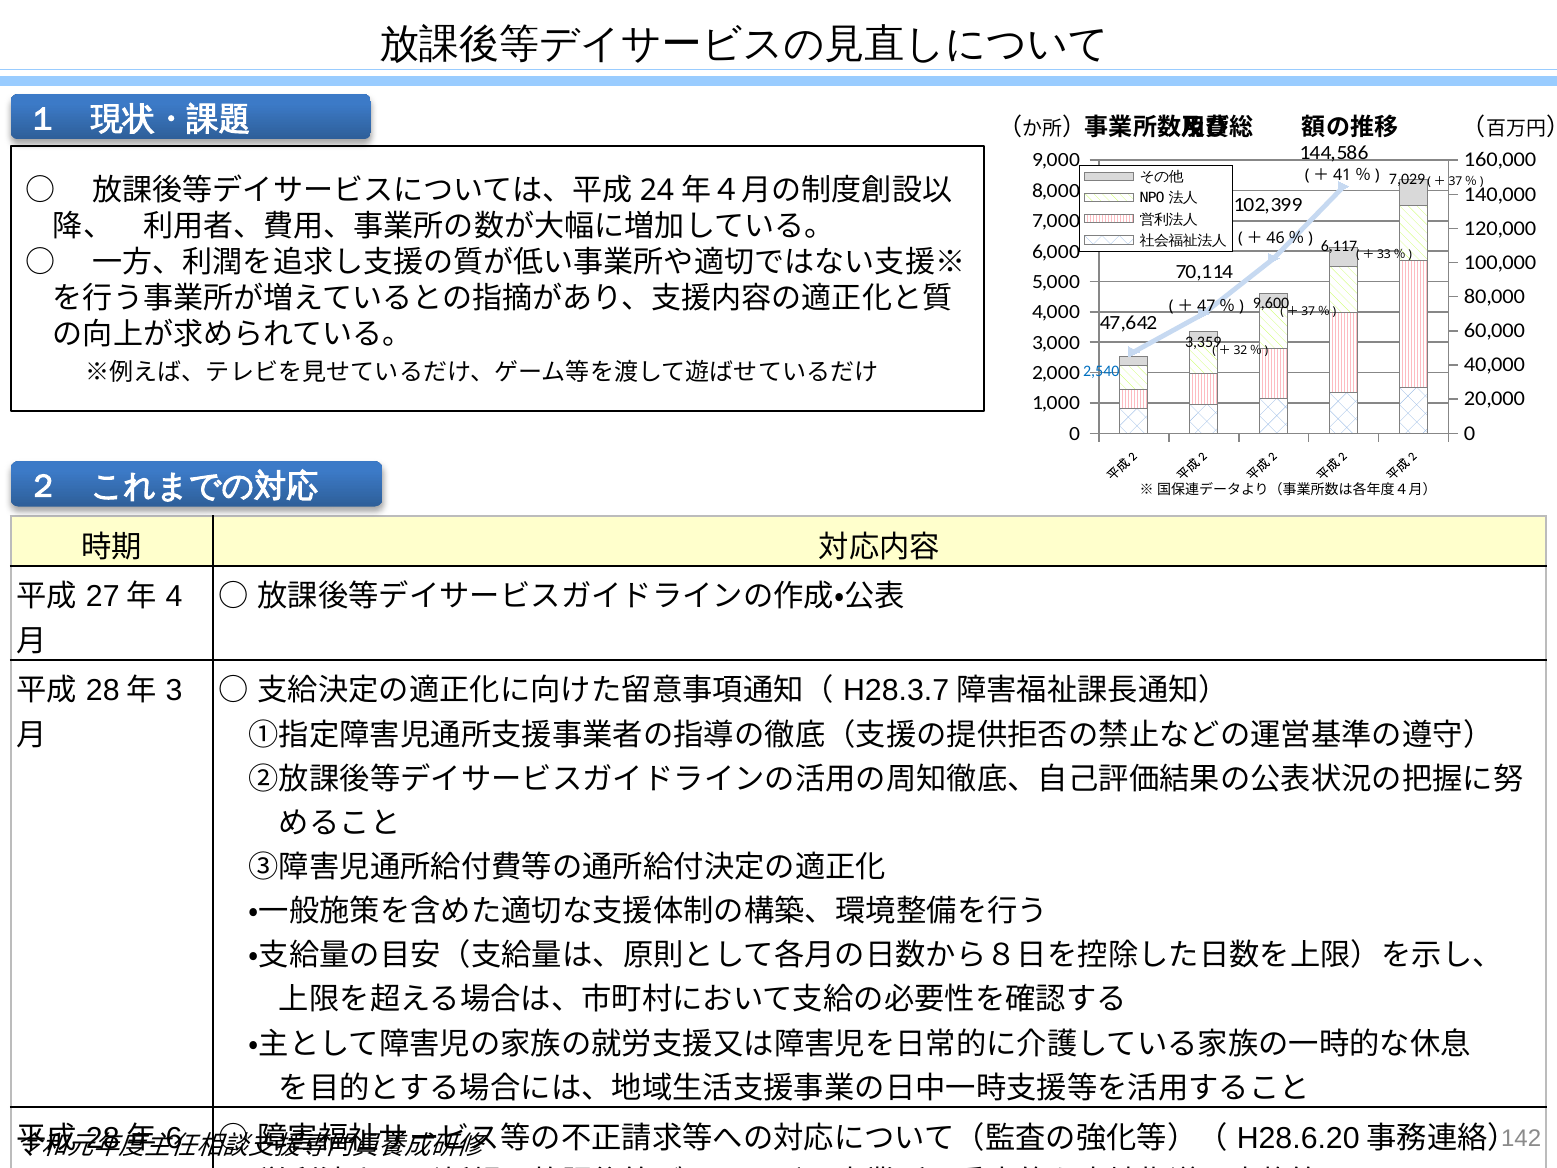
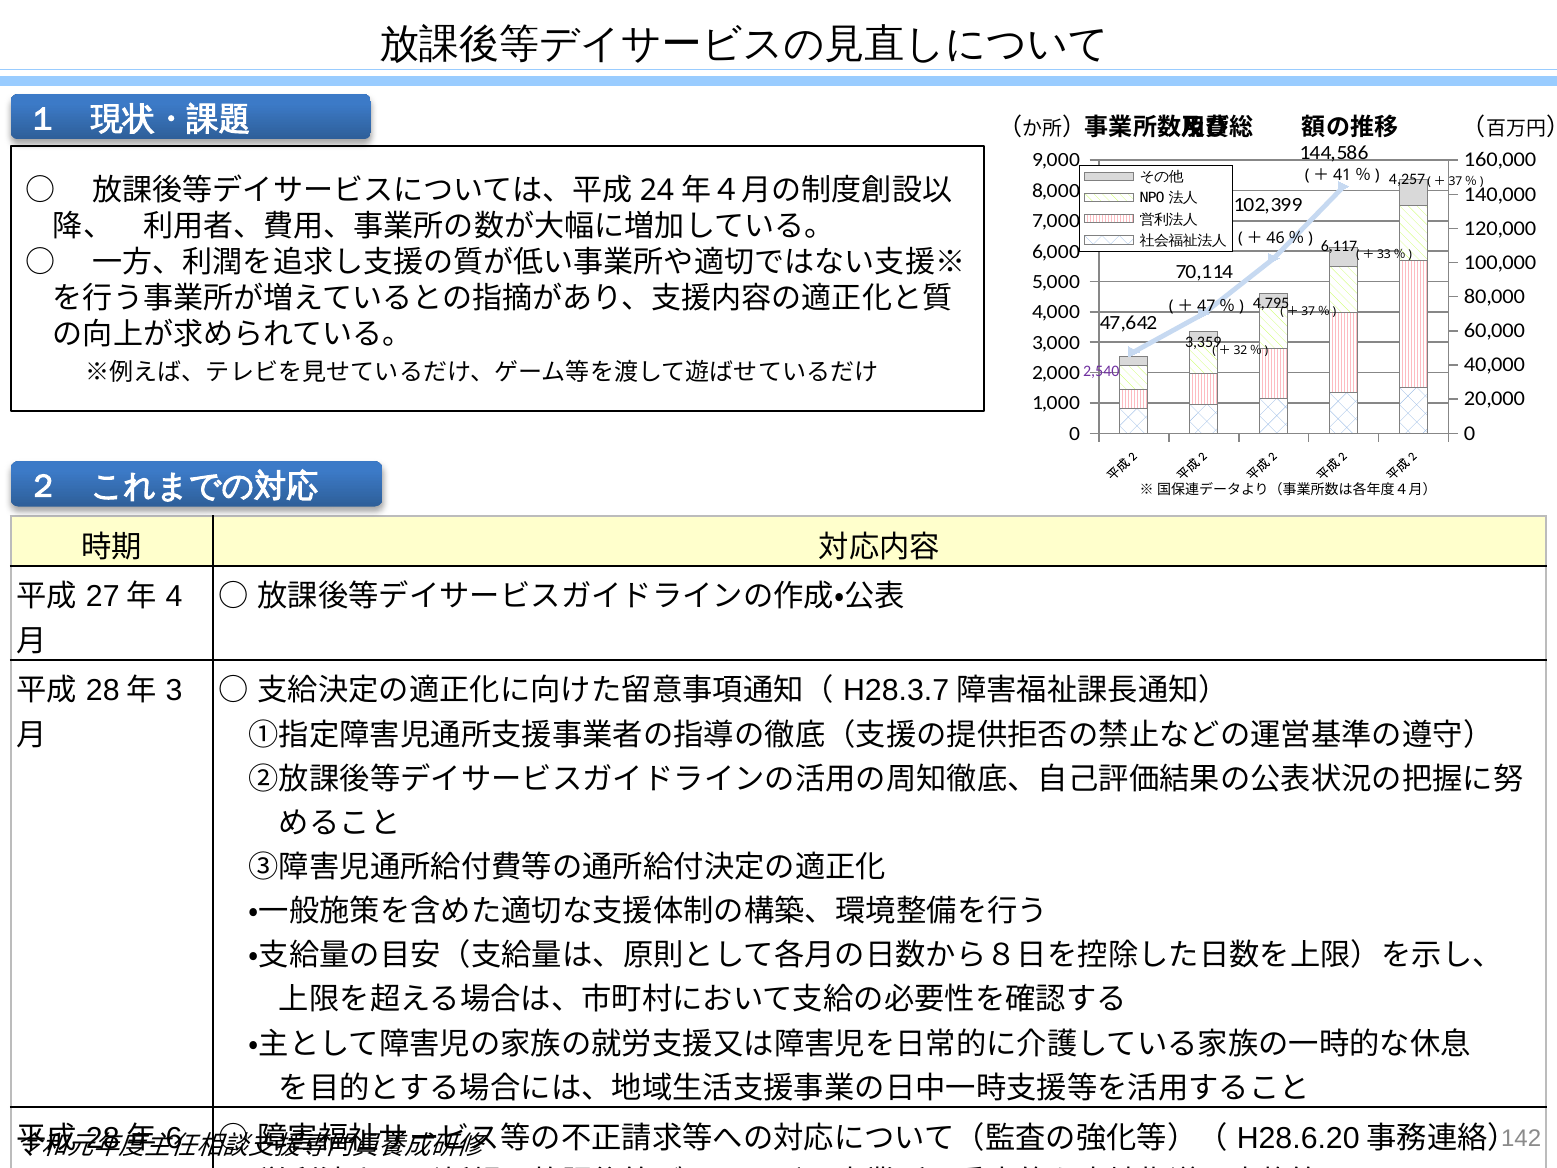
7,029: 7,029 -> 4,257
9,600: 9,600 -> 4,795
2,540 colour: blue -> purple
